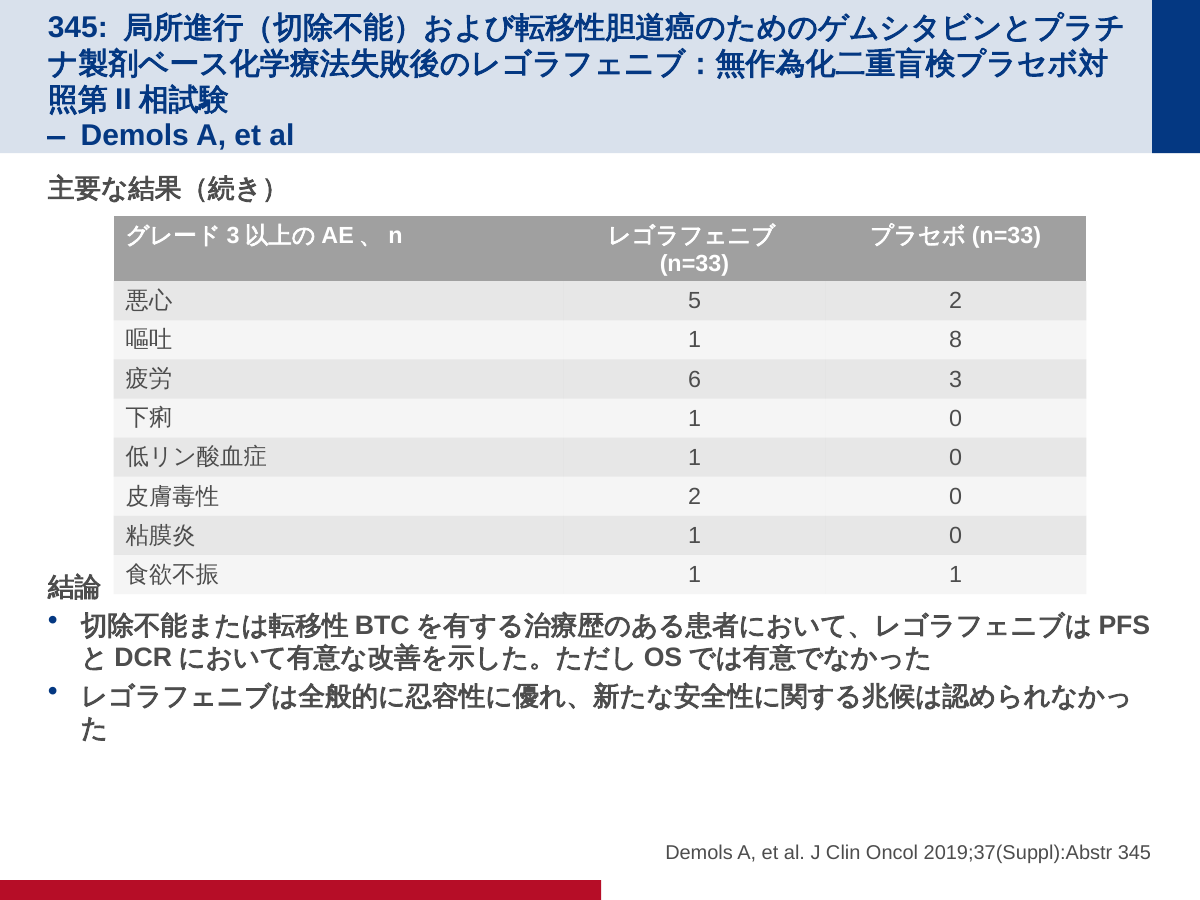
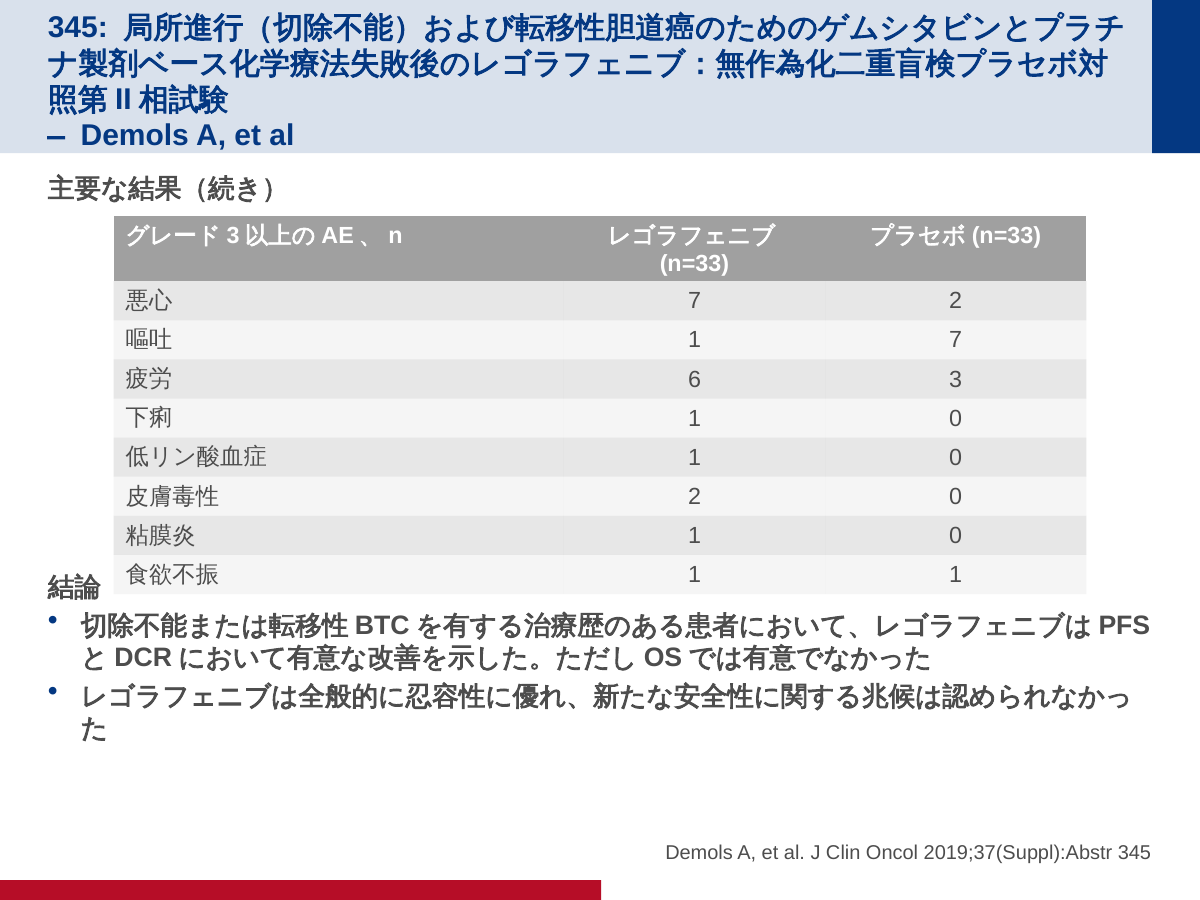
5 at (695, 301): 5 -> 7
1 8: 8 -> 7
